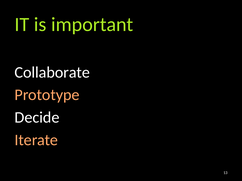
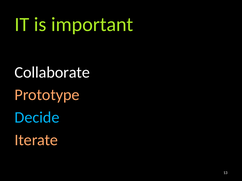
Decide colour: white -> light blue
